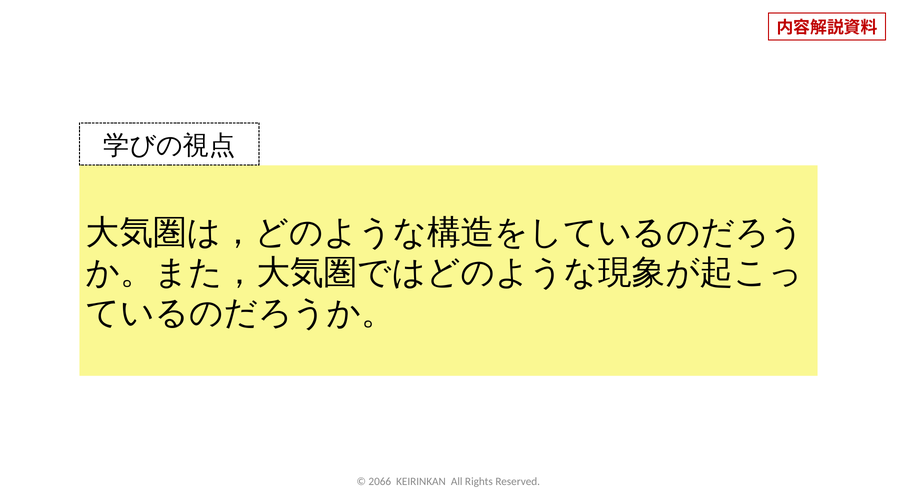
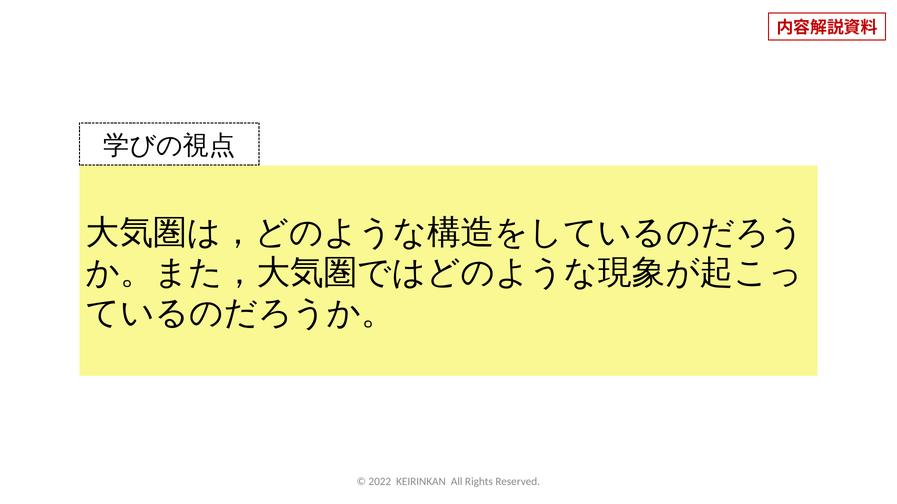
2066: 2066 -> 2022
